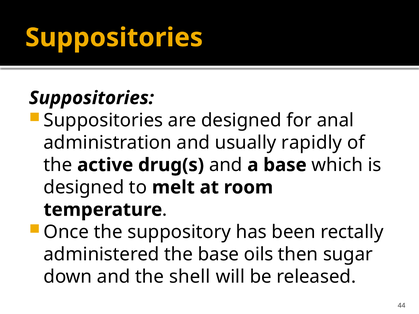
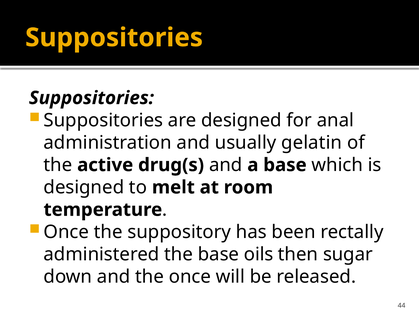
rapidly: rapidly -> gelatin
the shell: shell -> once
